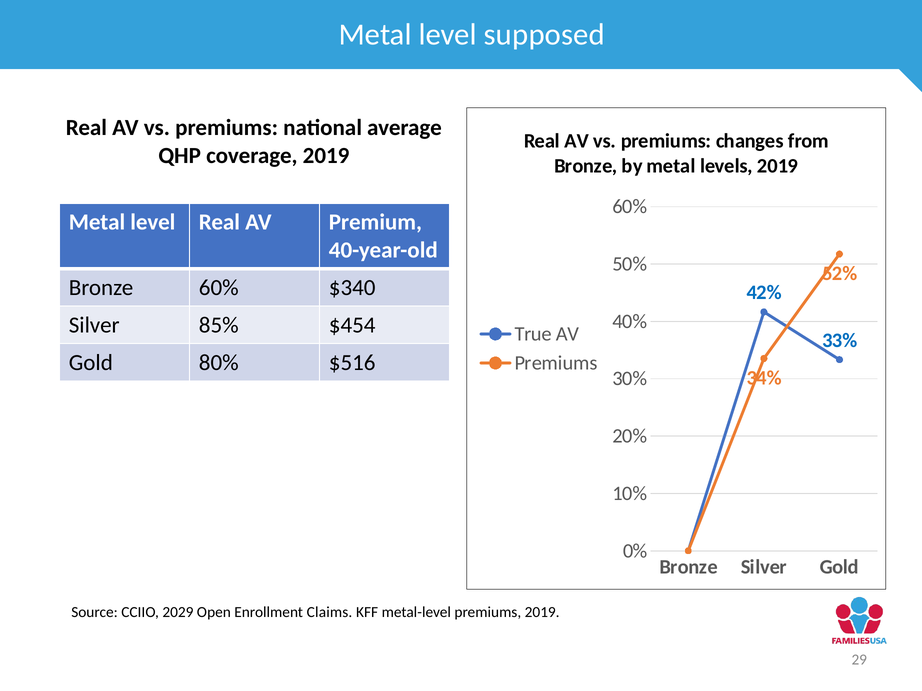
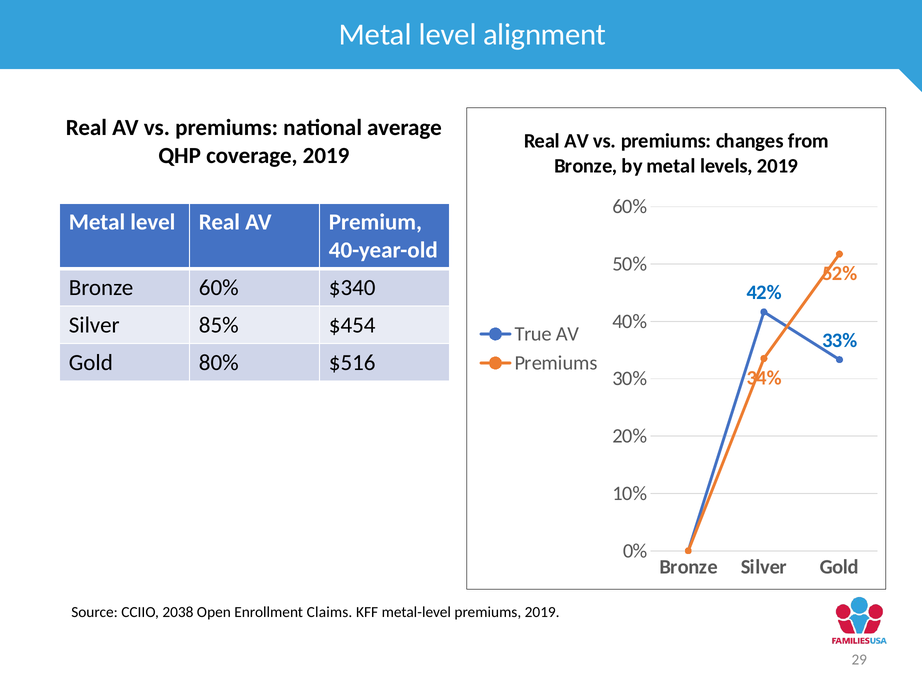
supposed: supposed -> alignment
2029: 2029 -> 2038
